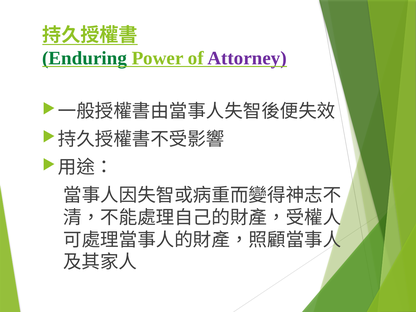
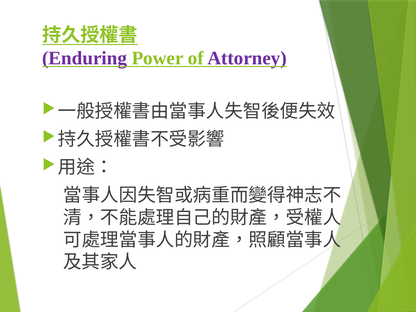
Enduring colour: green -> purple
